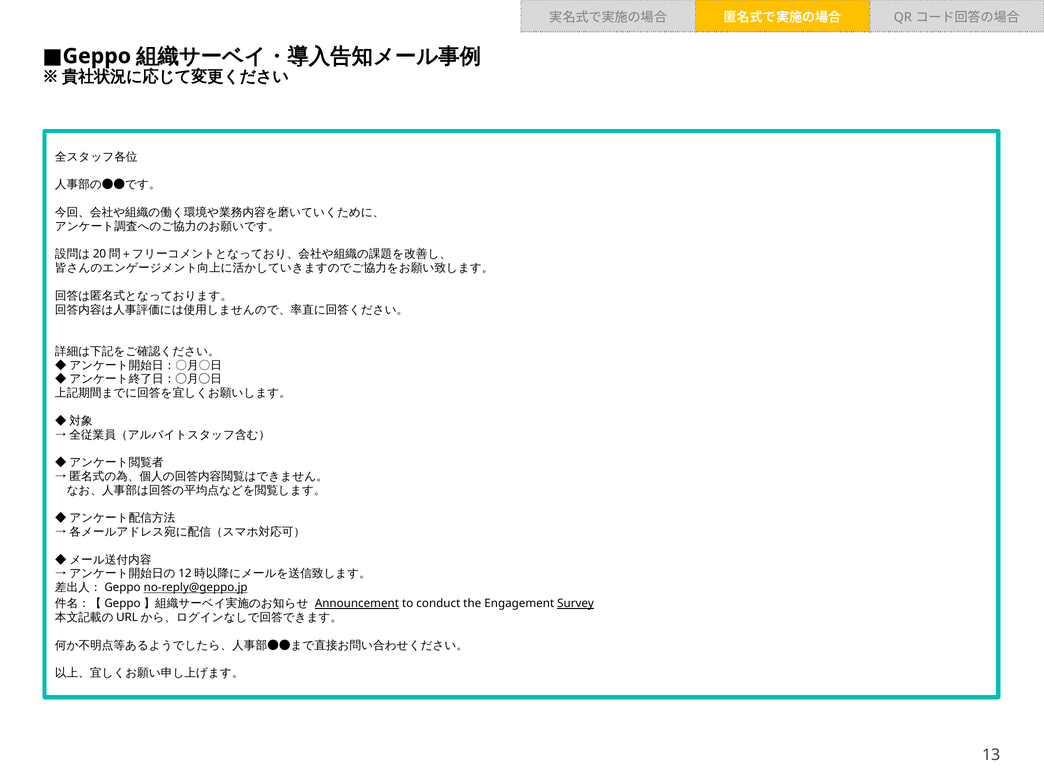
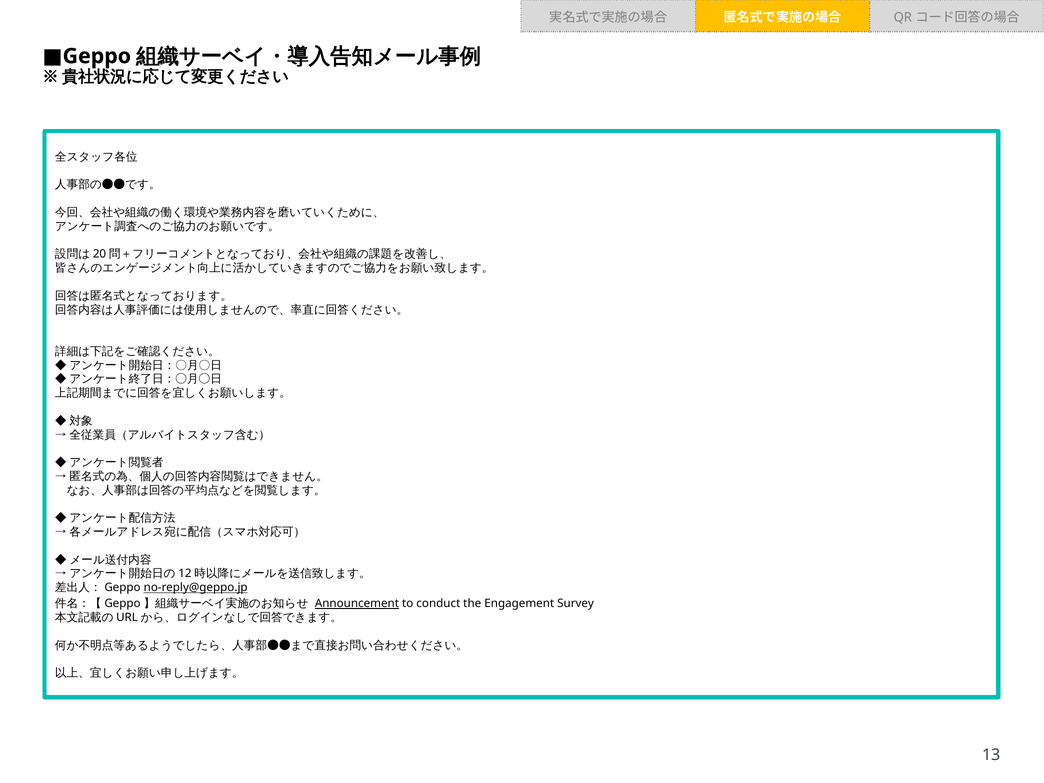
Survey underline: present -> none
